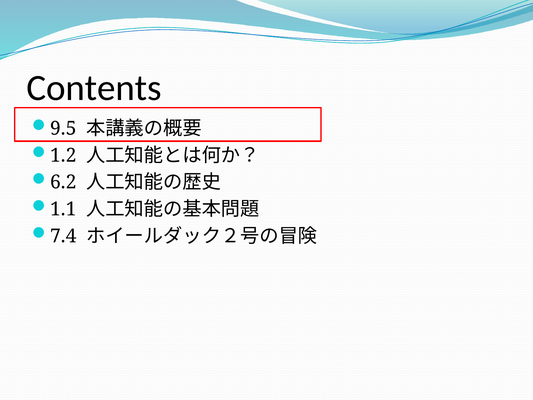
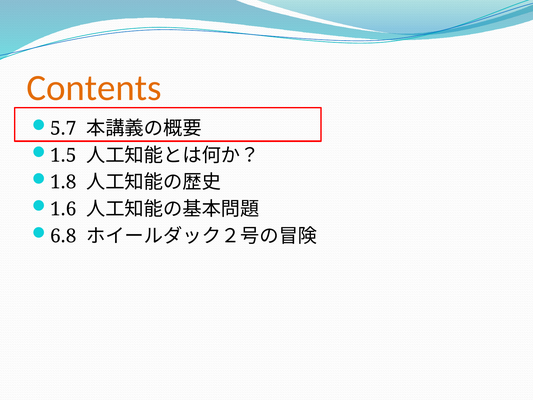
Contents colour: black -> orange
9.5: 9.5 -> 5.7
1.2: 1.2 -> 1.5
6.2: 6.2 -> 1.8
1.1: 1.1 -> 1.6
7.4: 7.4 -> 6.8
